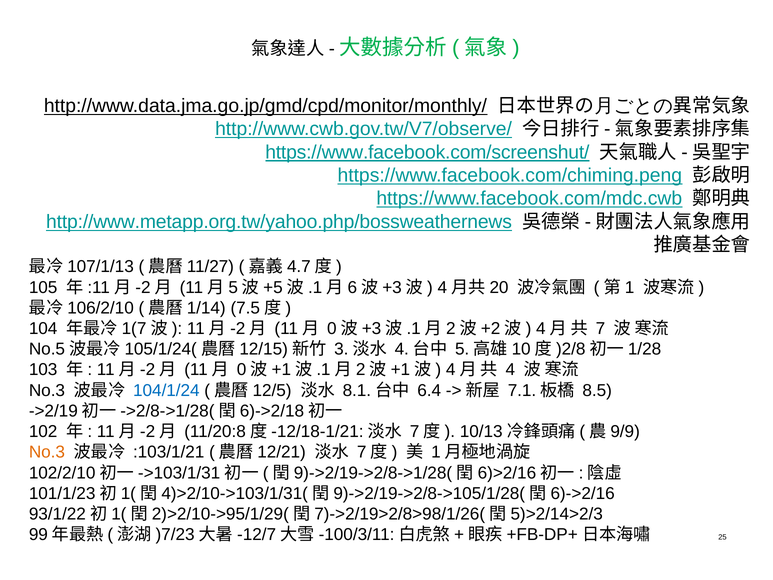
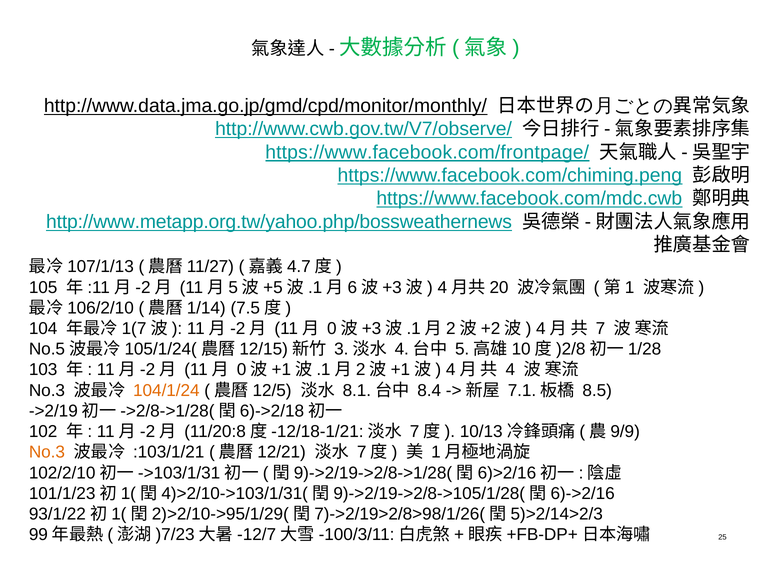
https://www.facebook.com/screenshut/: https://www.facebook.com/screenshut/ -> https://www.facebook.com/frontpage/
104/1/24 colour: blue -> orange
6.4: 6.4 -> 8.4
